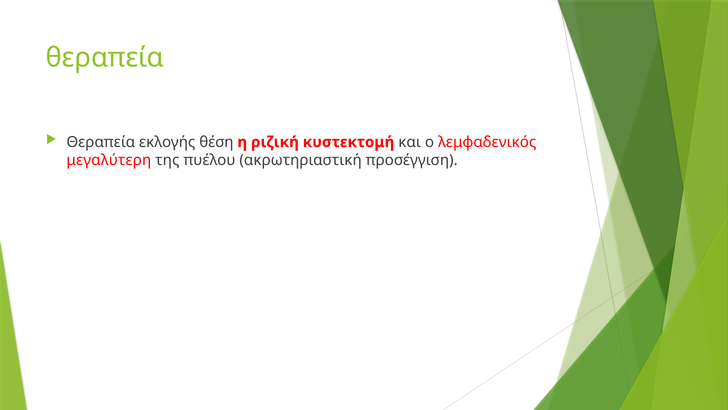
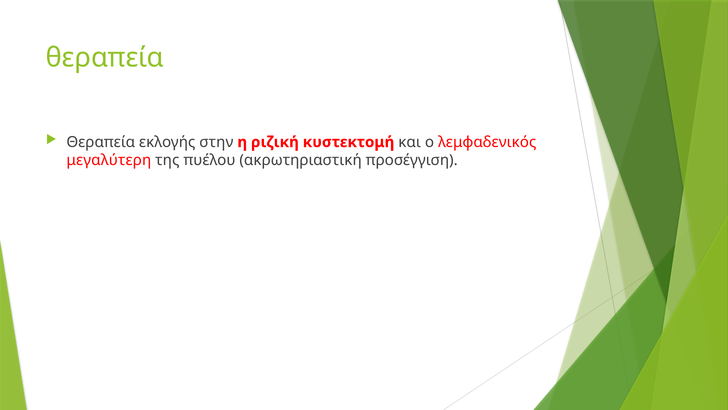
θέση: θέση -> στην
